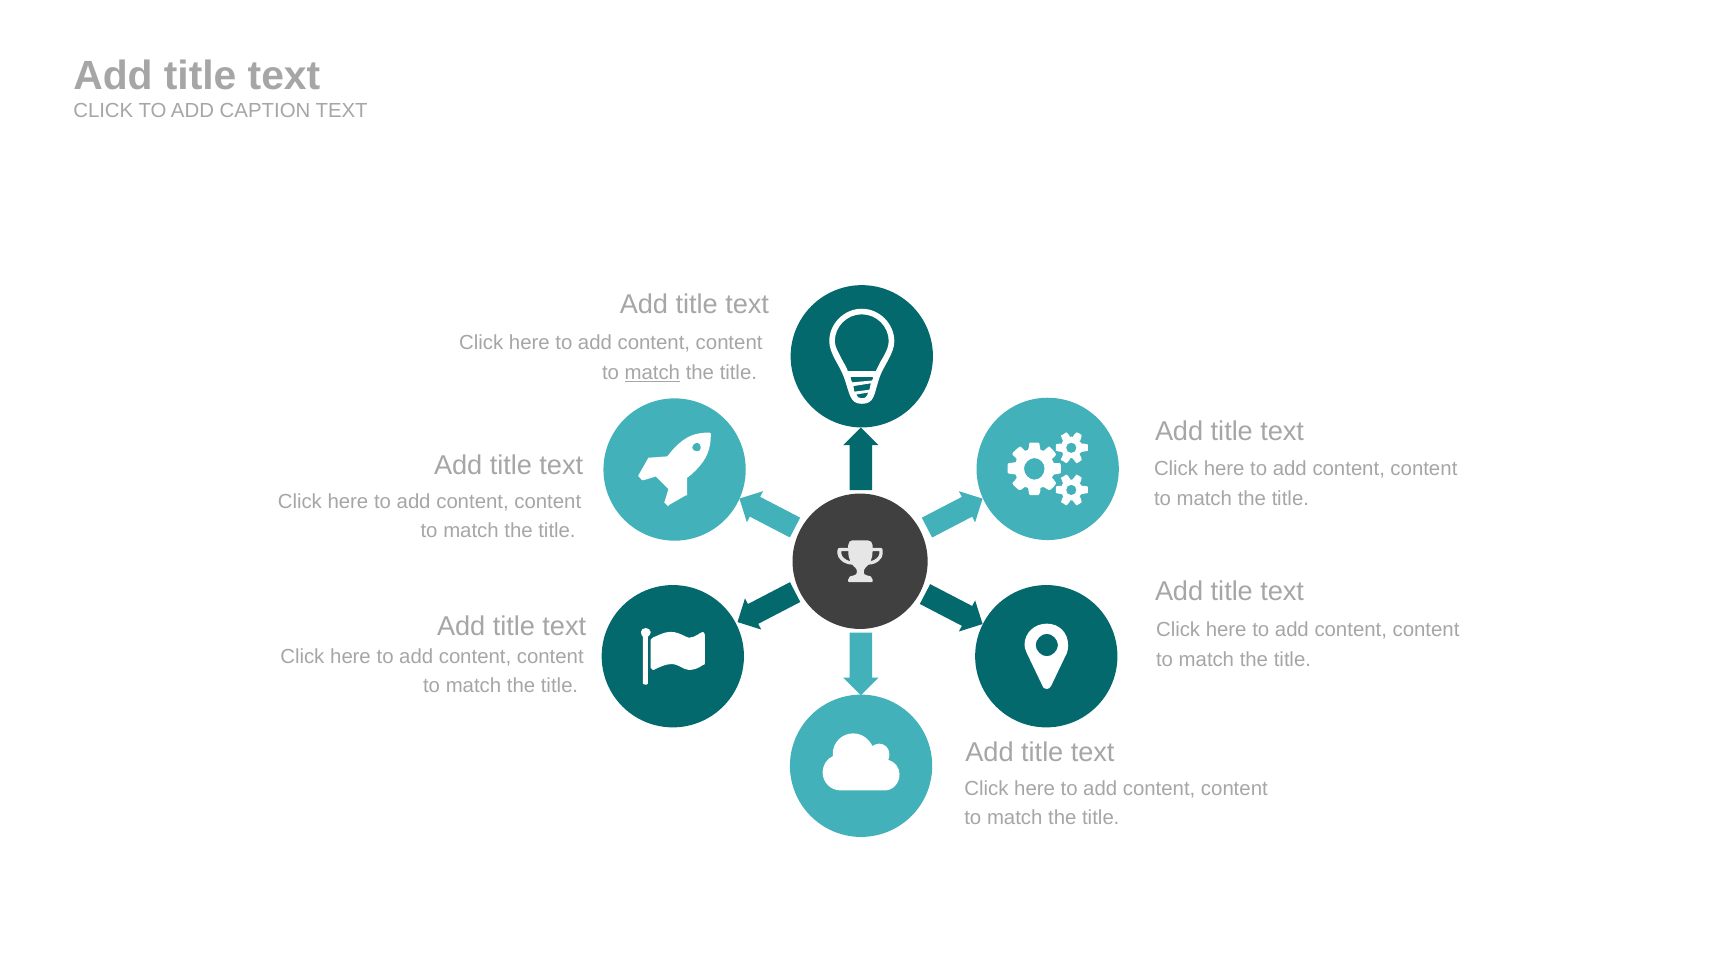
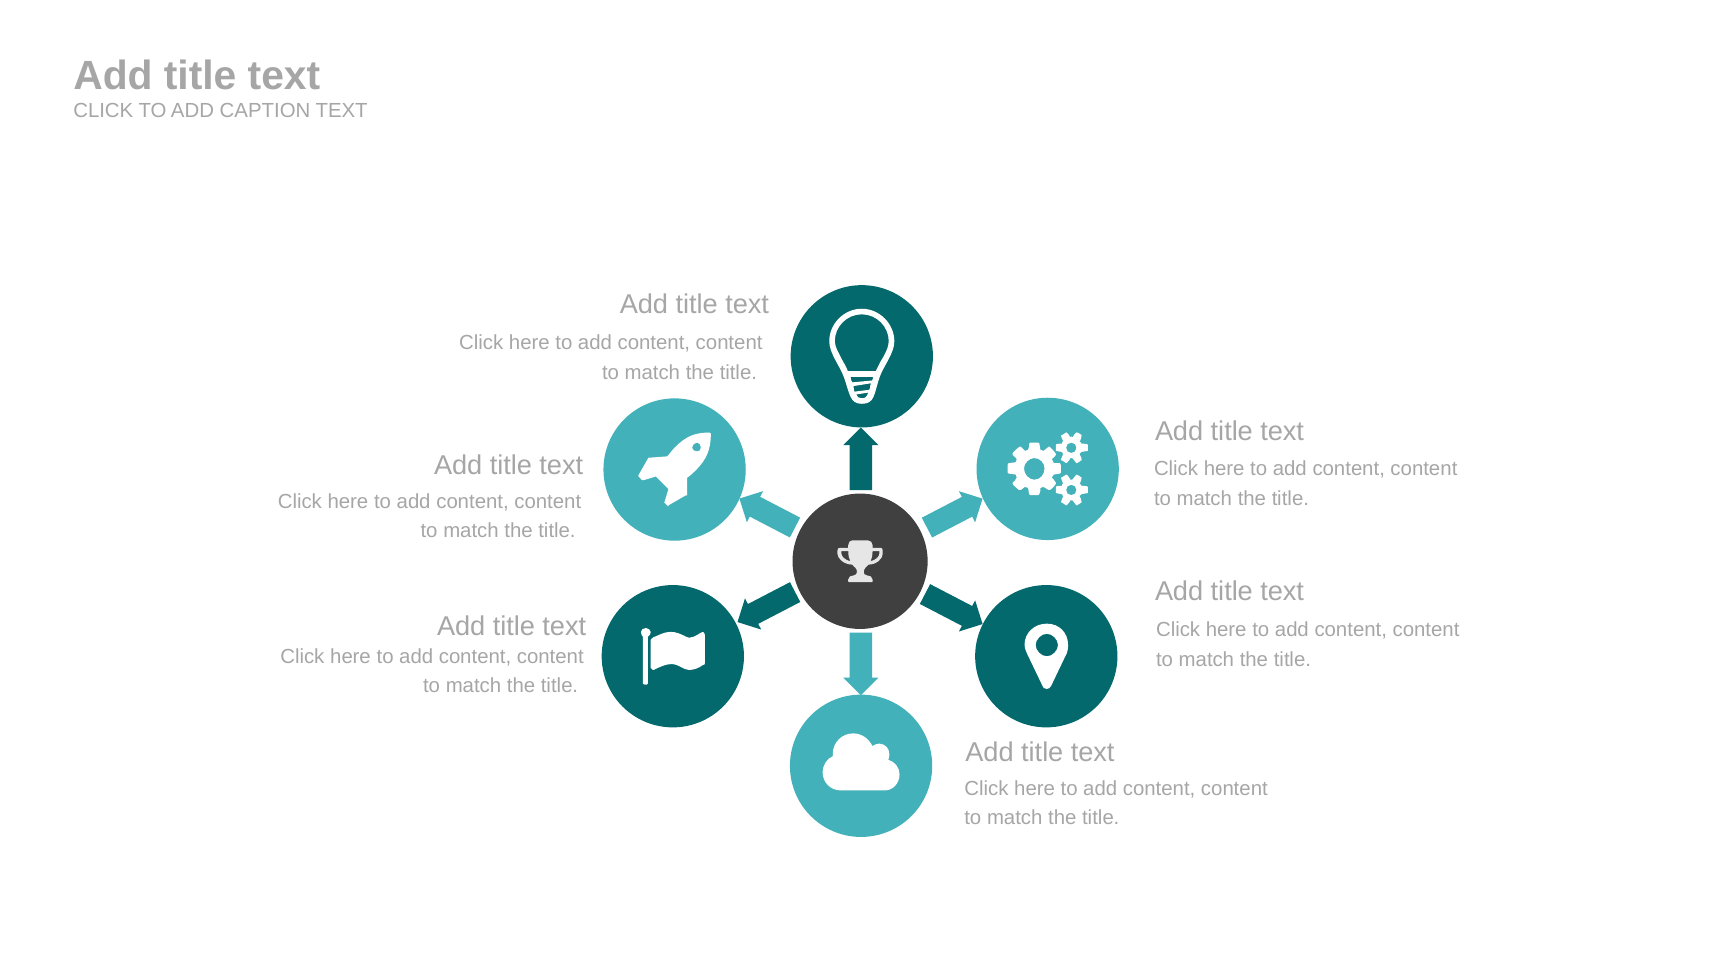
match at (652, 373) underline: present -> none
